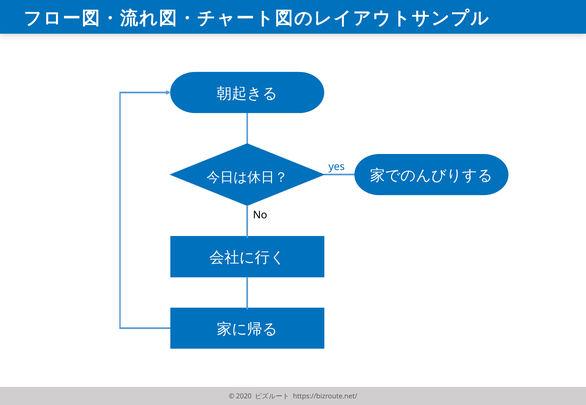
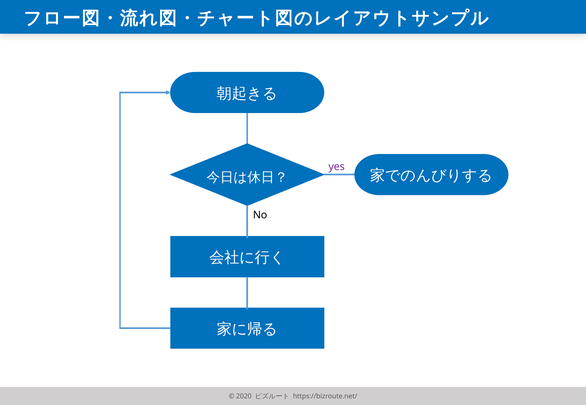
yes colour: blue -> purple
